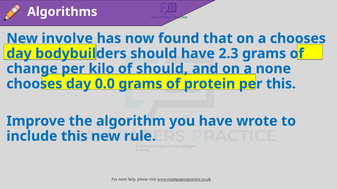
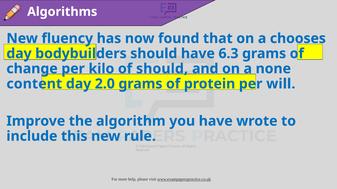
involve: involve -> fluency
2.3: 2.3 -> 6.3
chooses at (34, 84): chooses -> content
0.0: 0.0 -> 2.0
per this: this -> will
